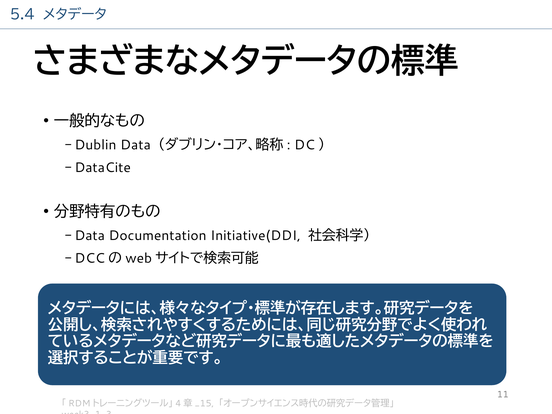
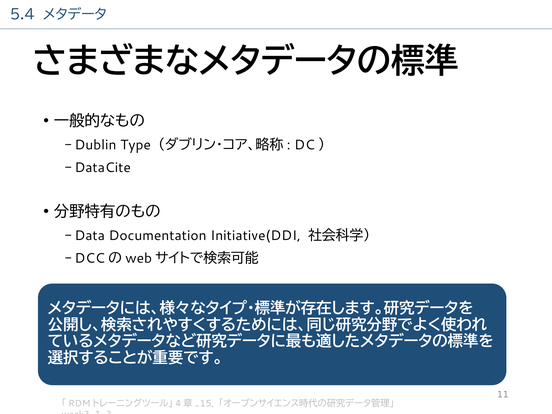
Dublin Data: Data -> Type
